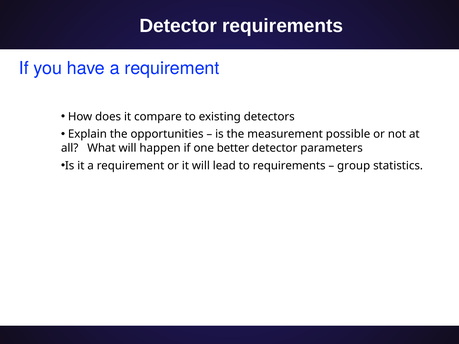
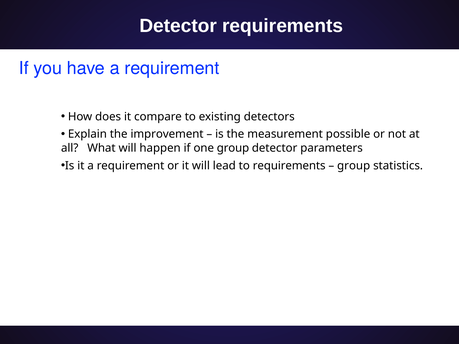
opportunities: opportunities -> improvement
one better: better -> group
